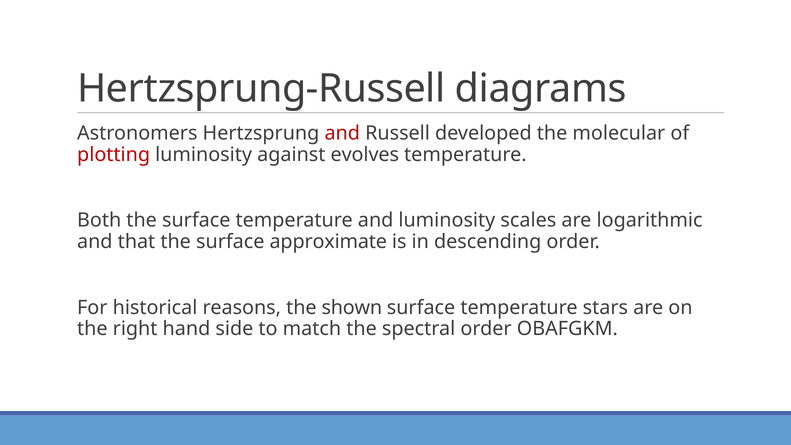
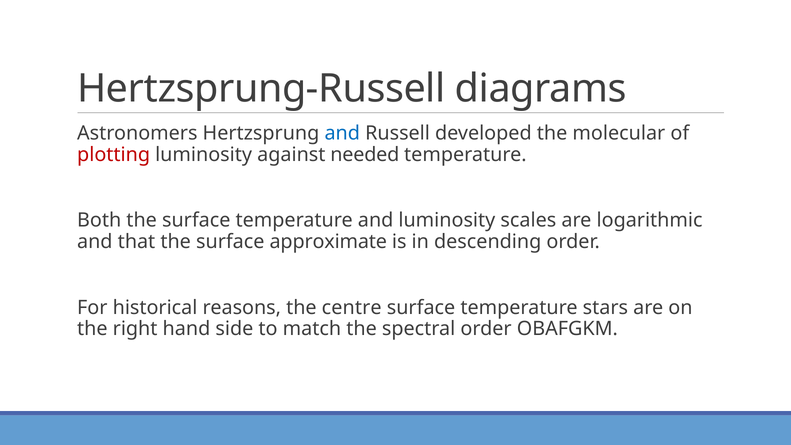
and at (342, 133) colour: red -> blue
evolves: evolves -> needed
shown: shown -> centre
